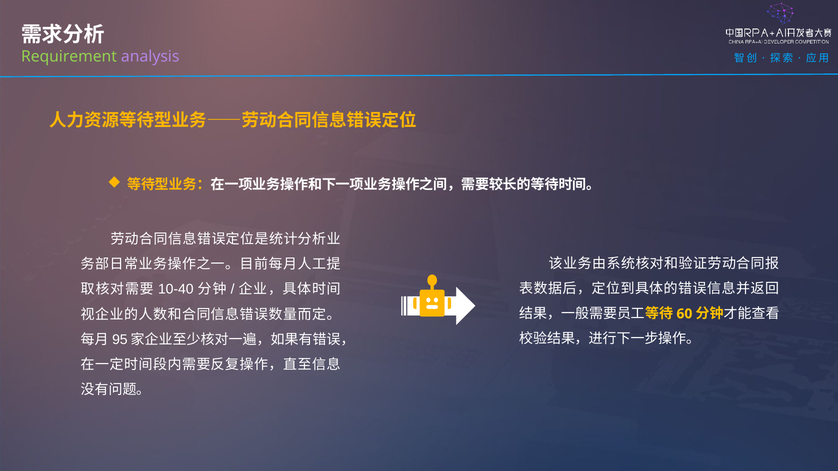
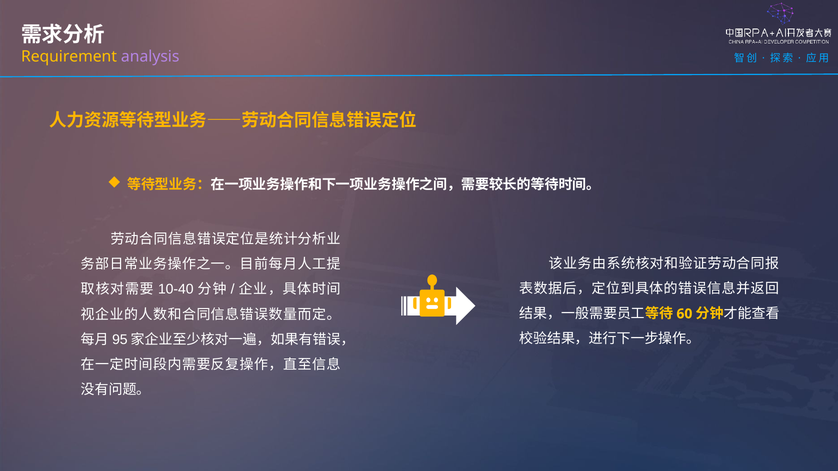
Requirement colour: light green -> yellow
